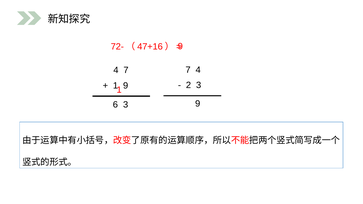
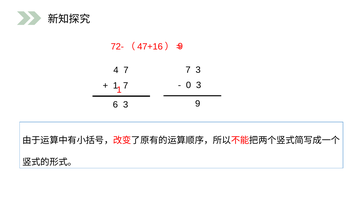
7 4: 4 -> 3
2: 2 -> 0
1 9: 9 -> 7
